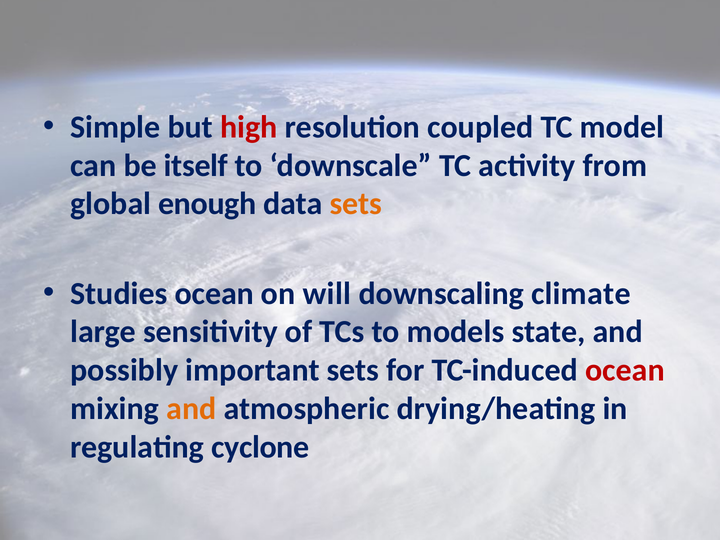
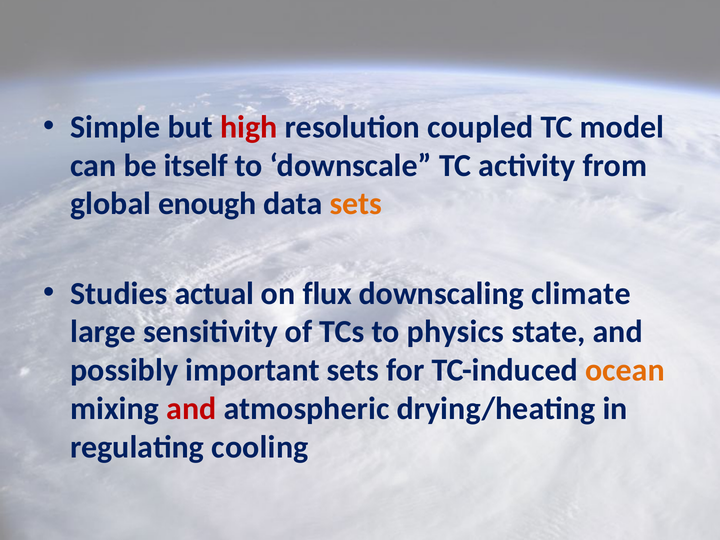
Studies ocean: ocean -> actual
will: will -> flux
models: models -> physics
ocean at (625, 370) colour: red -> orange
and at (191, 409) colour: orange -> red
cyclone: cyclone -> cooling
